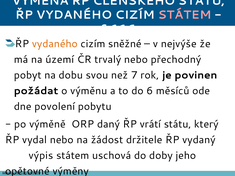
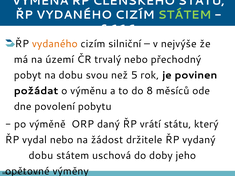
STÁTEM at (185, 15) colour: pink -> light green
sněžné: sněžné -> silniční
7: 7 -> 5
6: 6 -> 8
výpis at (41, 156): výpis -> dobu
